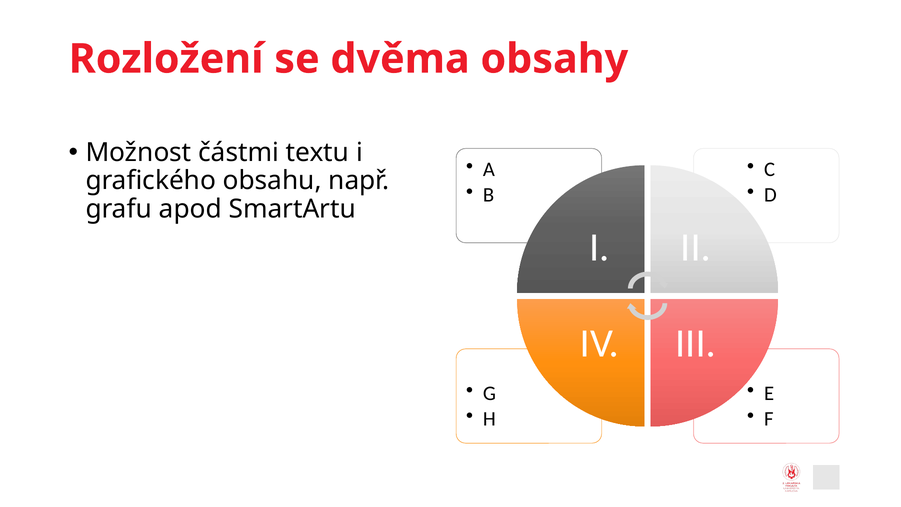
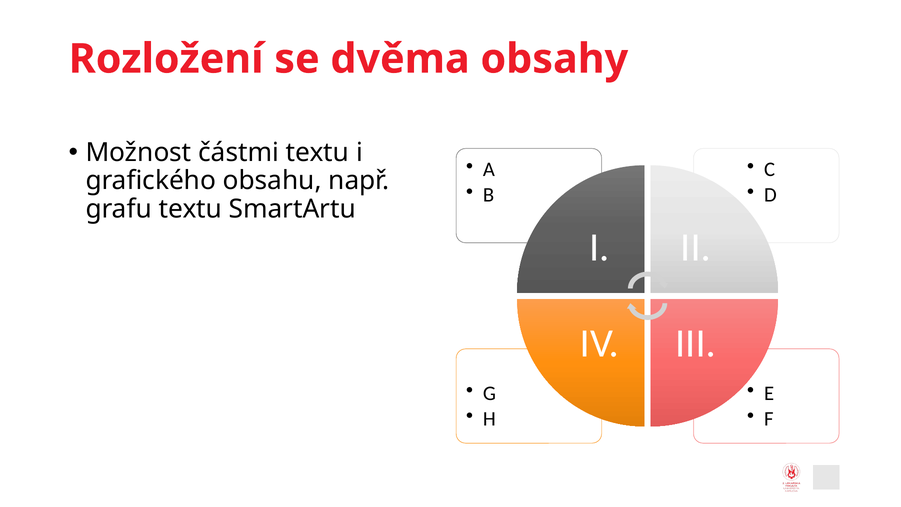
grafu apod: apod -> textu
